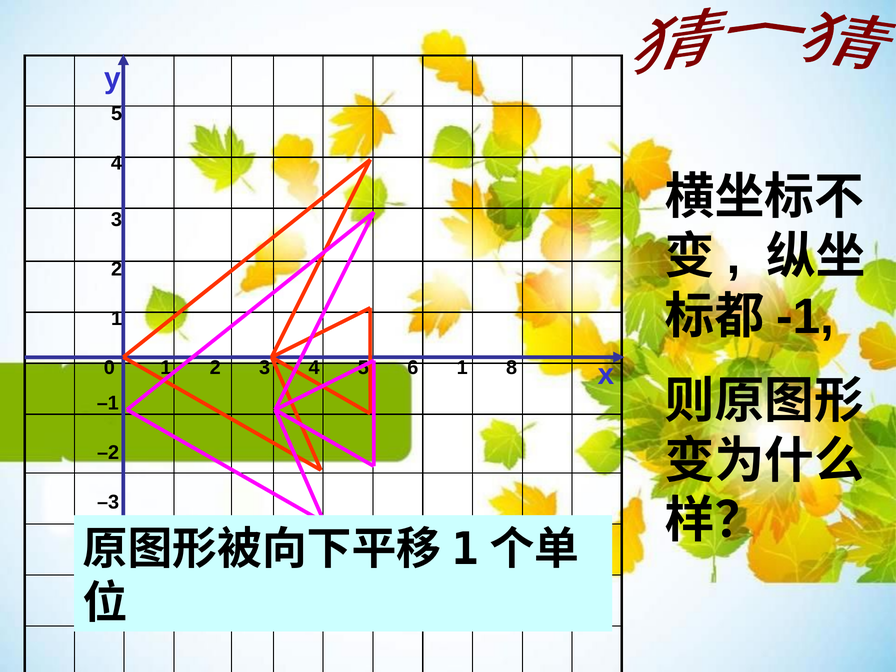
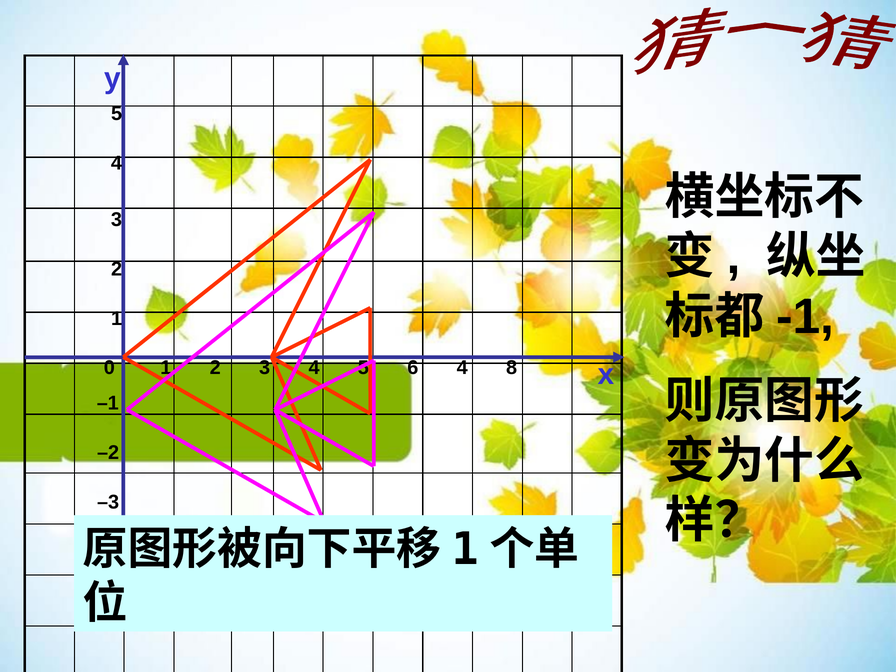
6 1: 1 -> 4
